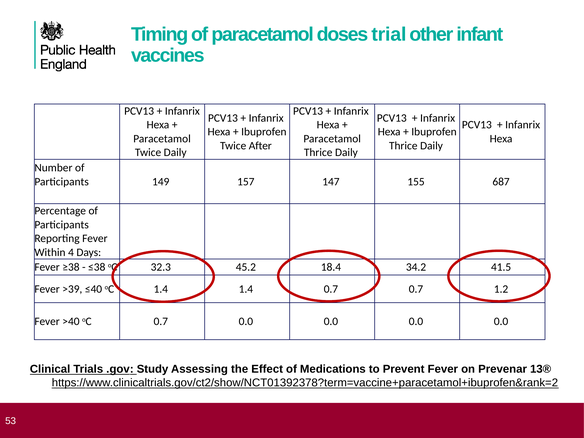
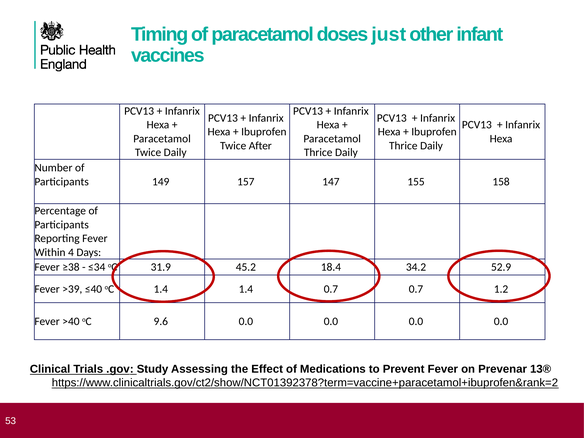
trial: trial -> just
687: 687 -> 158
≤38: ≤38 -> ≤34
32.3: 32.3 -> 31.9
41.5: 41.5 -> 52.9
oC 0.7: 0.7 -> 9.6
